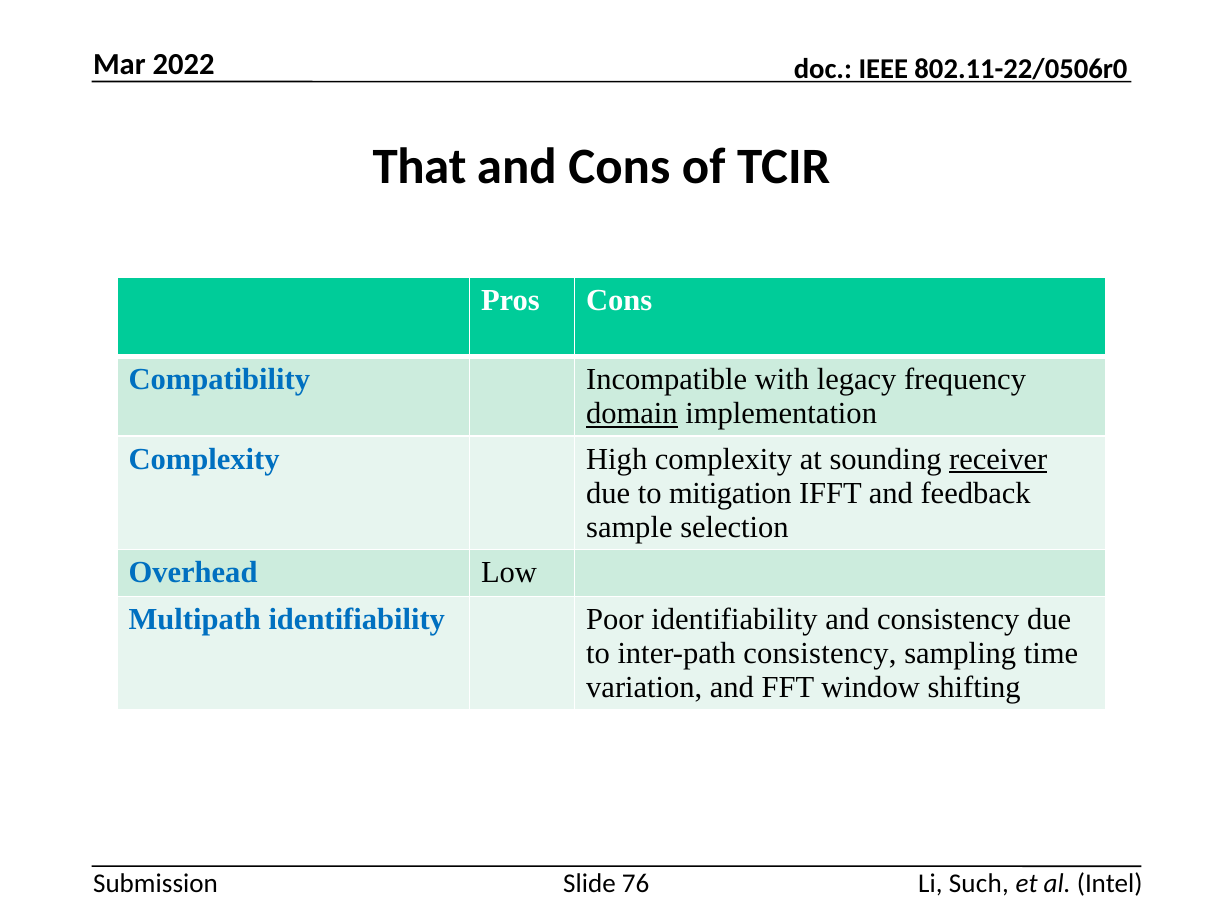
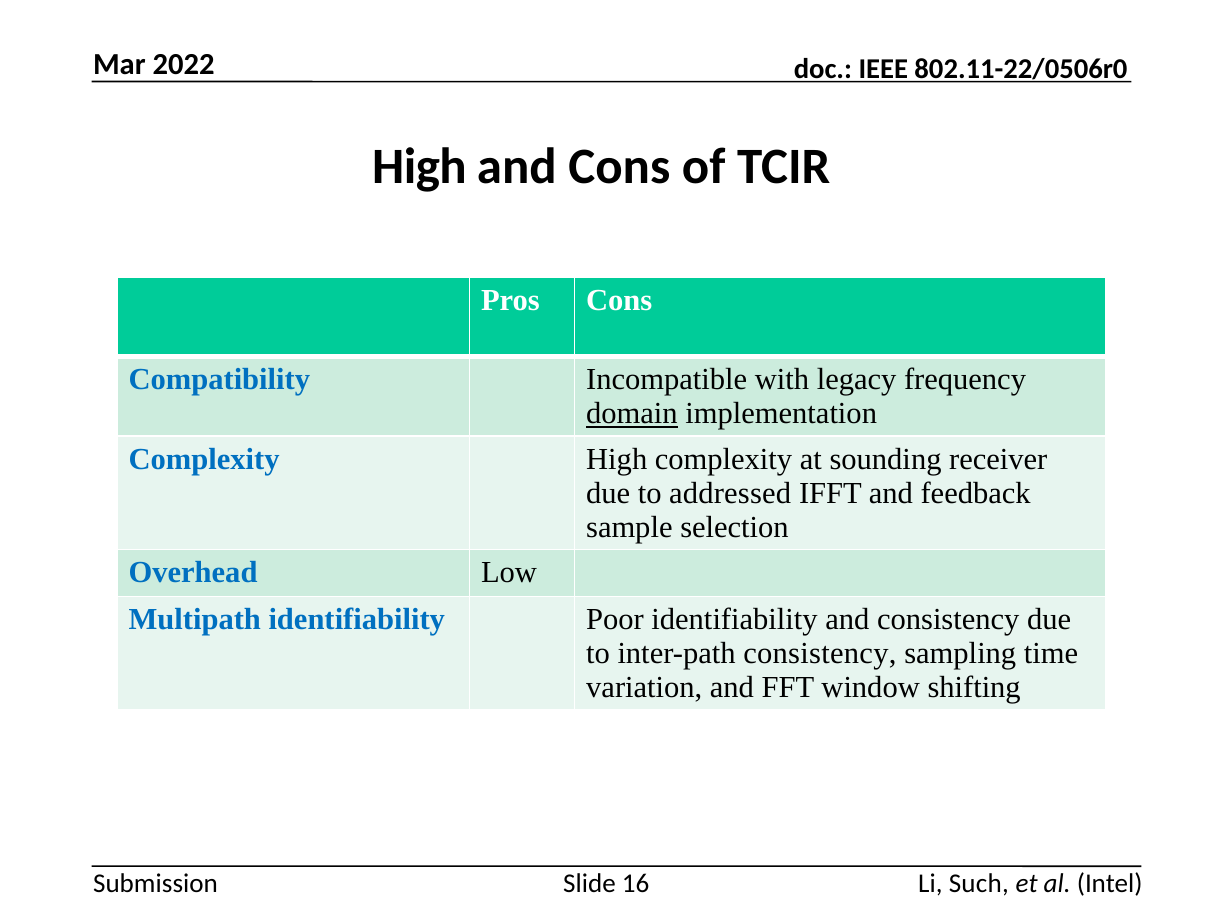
That at (420, 166): That -> High
receiver underline: present -> none
mitigation: mitigation -> addressed
76: 76 -> 16
